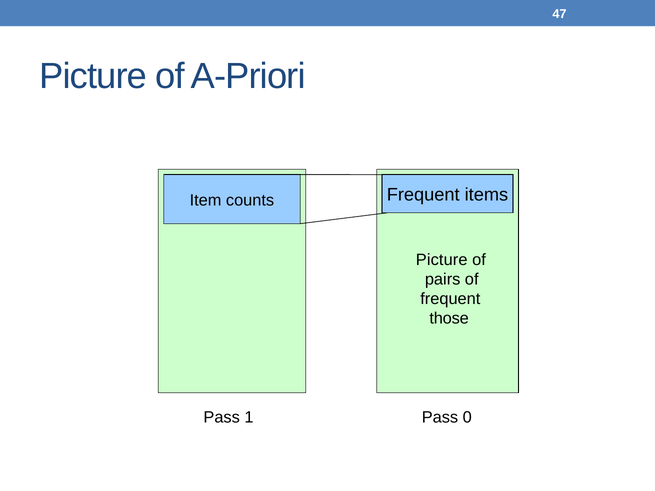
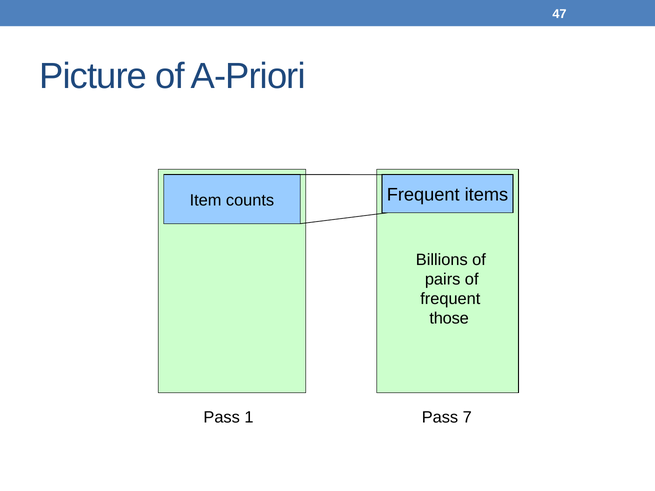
Picture at (442, 260): Picture -> Billions
0: 0 -> 7
